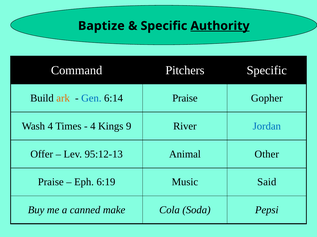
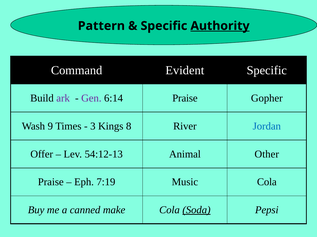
Baptize: Baptize -> Pattern
Pitchers: Pitchers -> Evident
ark colour: orange -> purple
Gen colour: blue -> purple
Wash 4: 4 -> 9
4 at (93, 126): 4 -> 3
9: 9 -> 8
95:12-13: 95:12-13 -> 54:12-13
6:19: 6:19 -> 7:19
Music Said: Said -> Cola
Soda underline: none -> present
